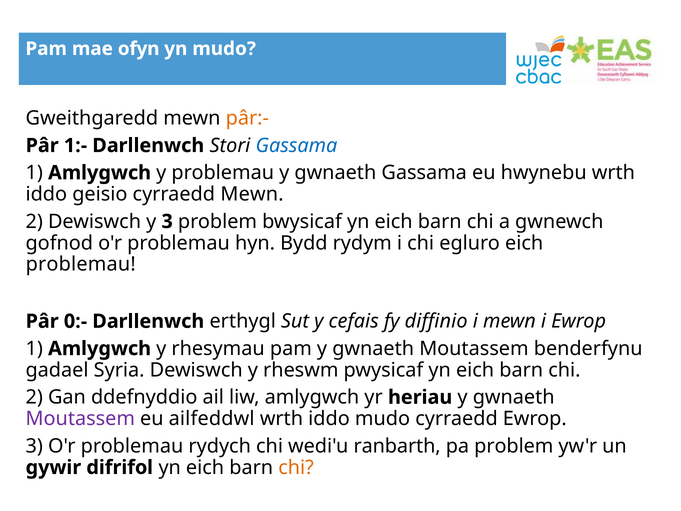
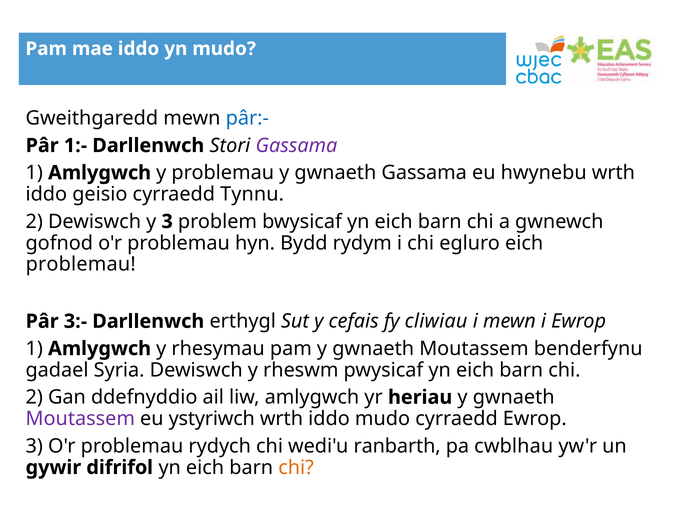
mae ofyn: ofyn -> iddo
pâr:- colour: orange -> blue
Gassama at (296, 145) colour: blue -> purple
cyrraedd Mewn: Mewn -> Tynnu
0:-: 0:- -> 3:-
diffinio: diffinio -> cliwiau
ailfeddwl: ailfeddwl -> ystyriwch
pa problem: problem -> cwblhau
